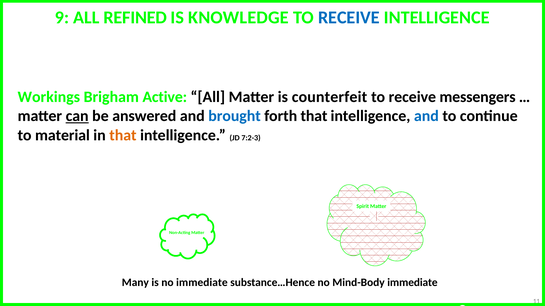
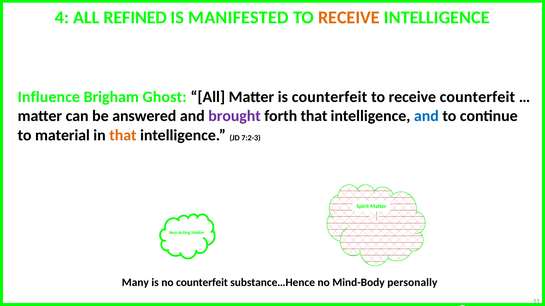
9: 9 -> 4
KNOWLEDGE: KNOWLEDGE -> MANIFESTED
RECEIVE at (349, 18) colour: blue -> orange
Workings: Workings -> Influence
Active: Active -> Ghost
receive messengers: messengers -> counterfeit
can underline: present -> none
brought colour: blue -> purple
no immediate: immediate -> counterfeit
Mind-Body immediate: immediate -> personally
